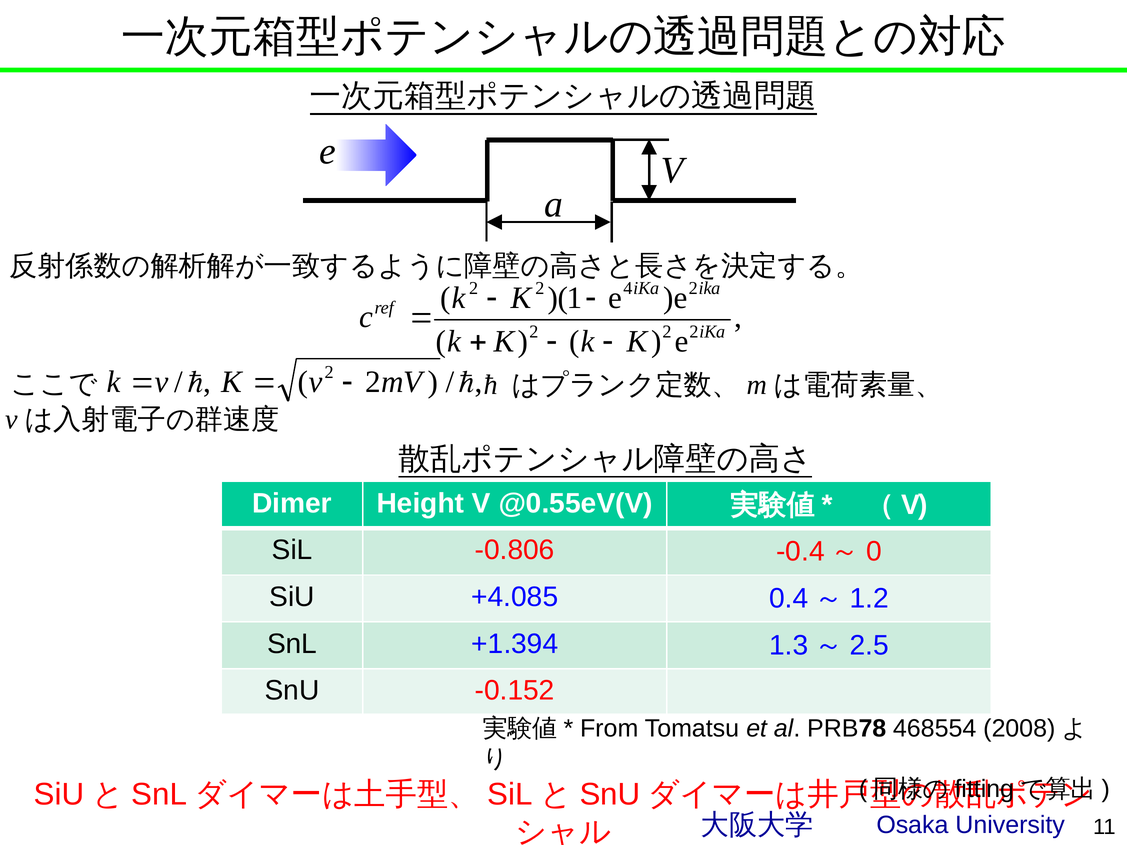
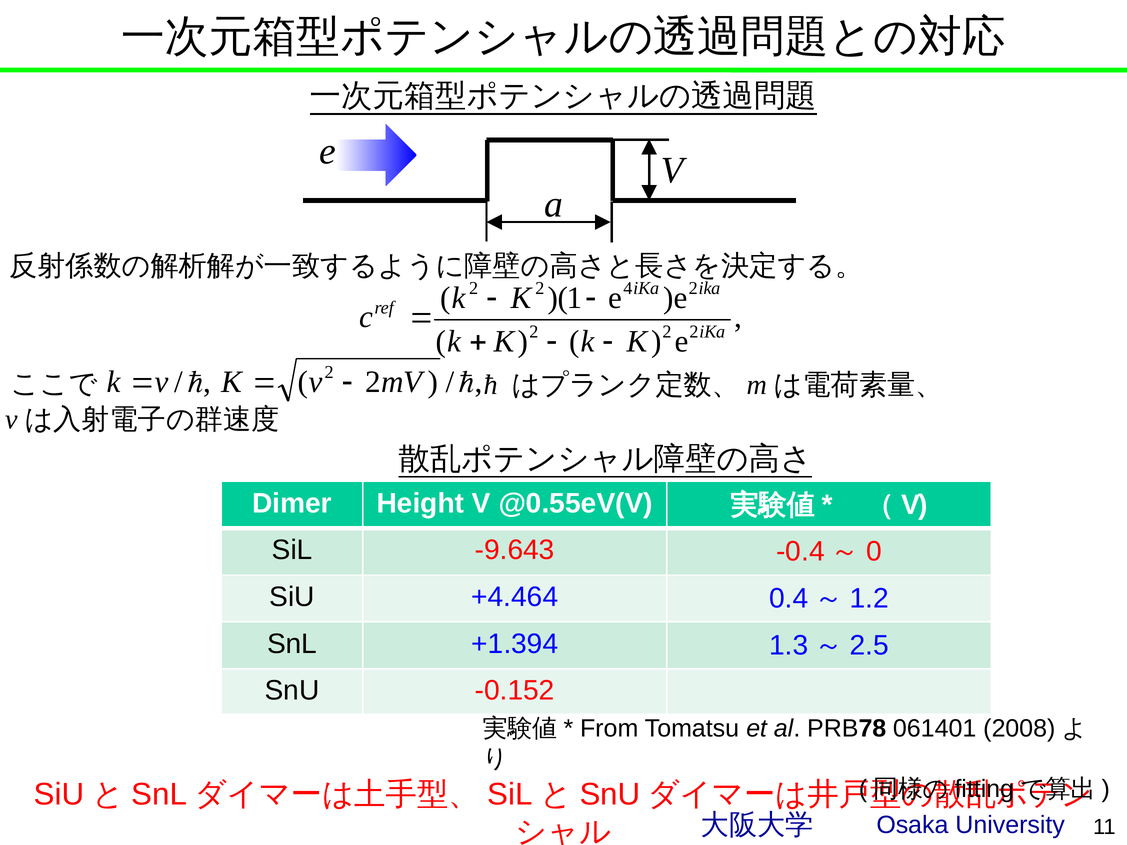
-0.806: -0.806 -> -9.643
+4.085: +4.085 -> +4.464
468554: 468554 -> 061401
